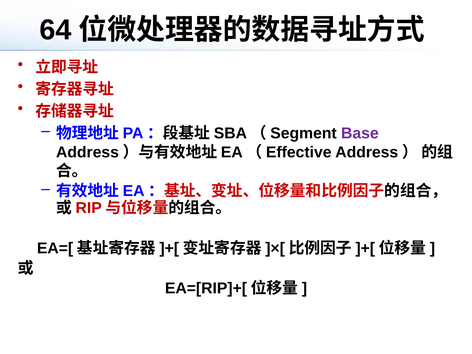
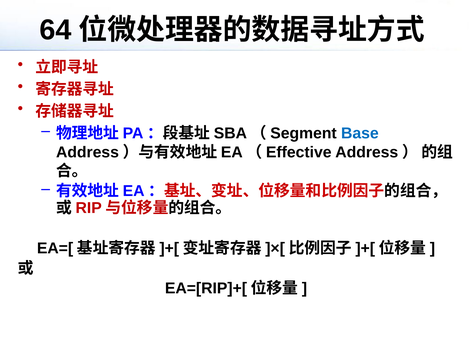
Base colour: purple -> blue
